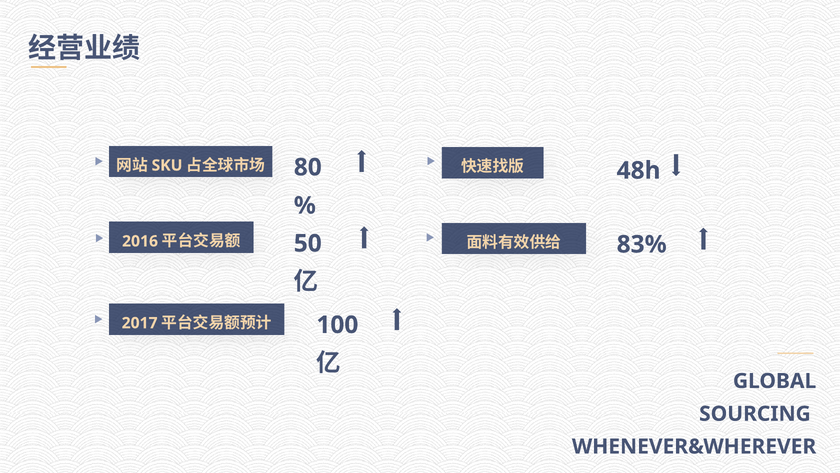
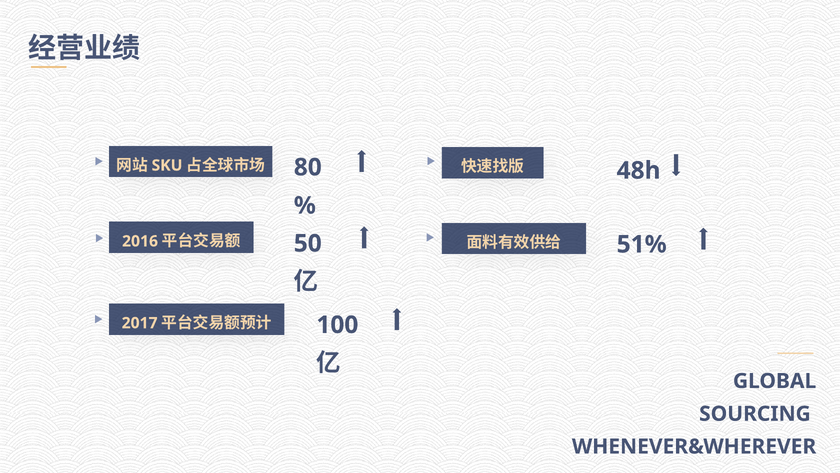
83%: 83% -> 51%
